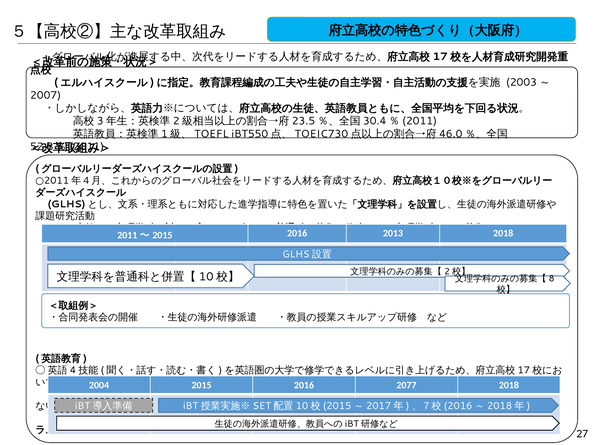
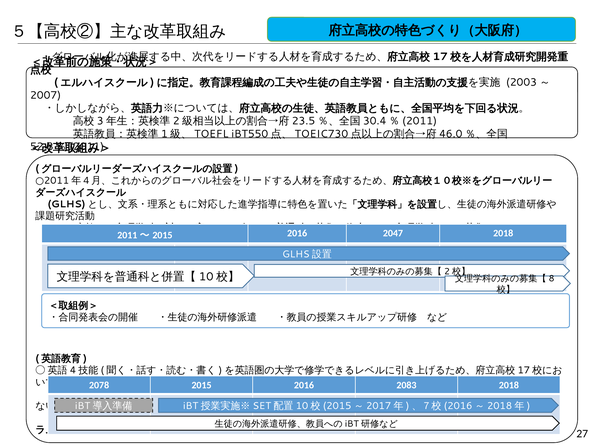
2013: 2013 -> 2047
2004: 2004 -> 2078
2077: 2077 -> 2083
